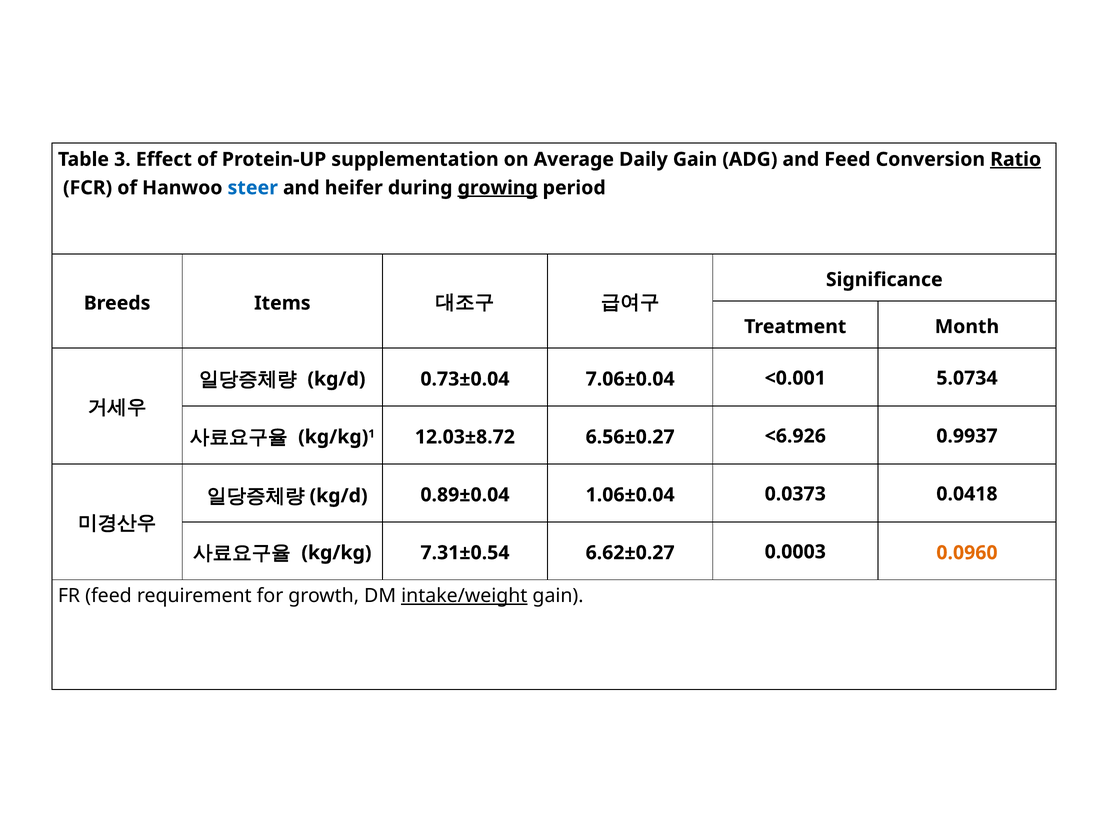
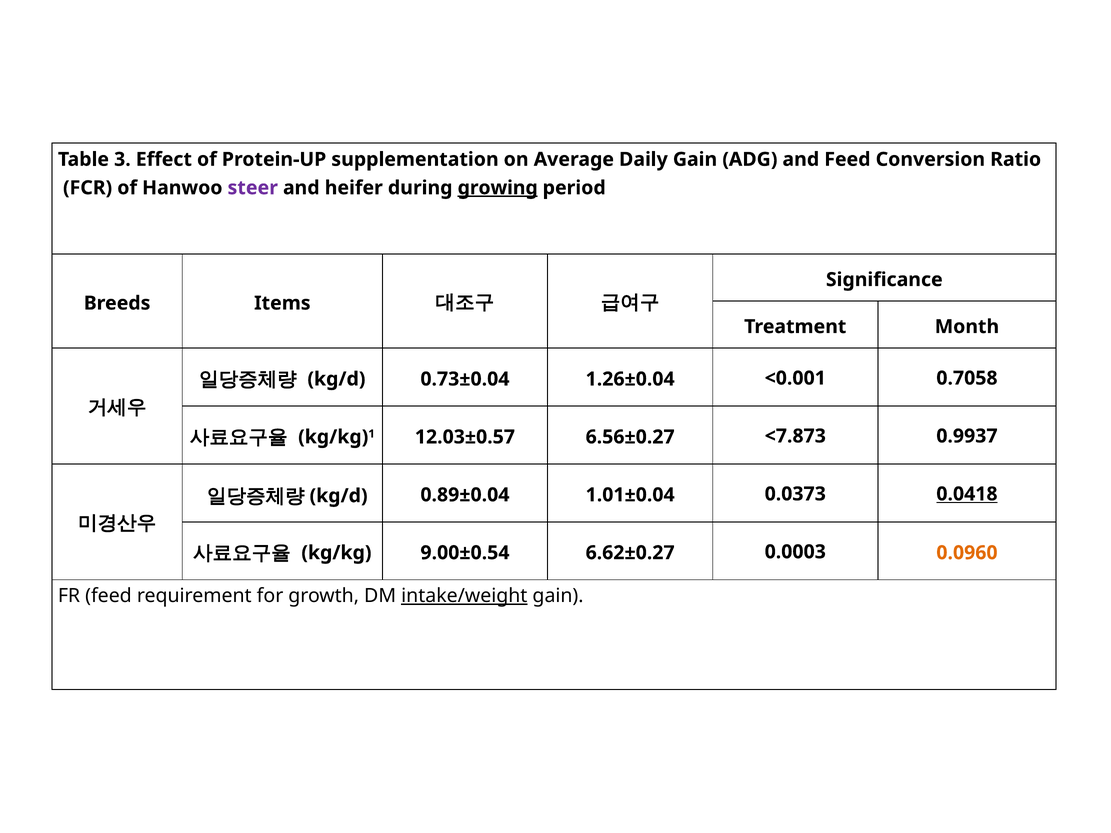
Ratio underline: present -> none
steer colour: blue -> purple
7.06±0.04: 7.06±0.04 -> 1.26±0.04
5.0734: 5.0734 -> 0.7058
12.03±8.72: 12.03±8.72 -> 12.03±0.57
<6.926: <6.926 -> <7.873
1.06±0.04: 1.06±0.04 -> 1.01±0.04
0.0418 underline: none -> present
7.31±0.54: 7.31±0.54 -> 9.00±0.54
